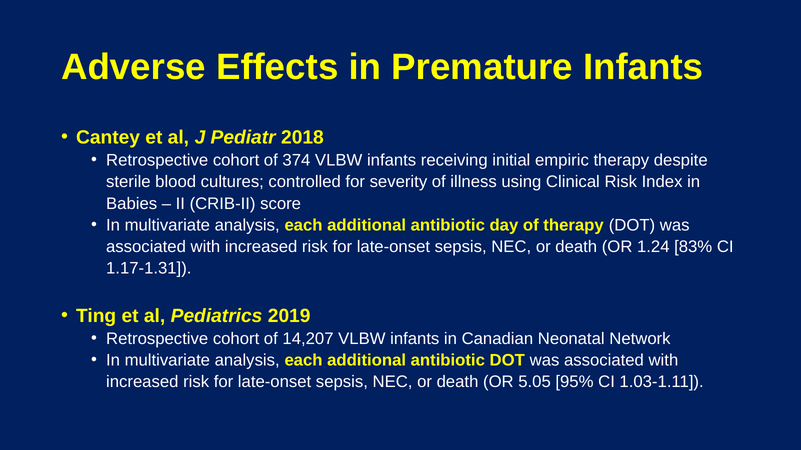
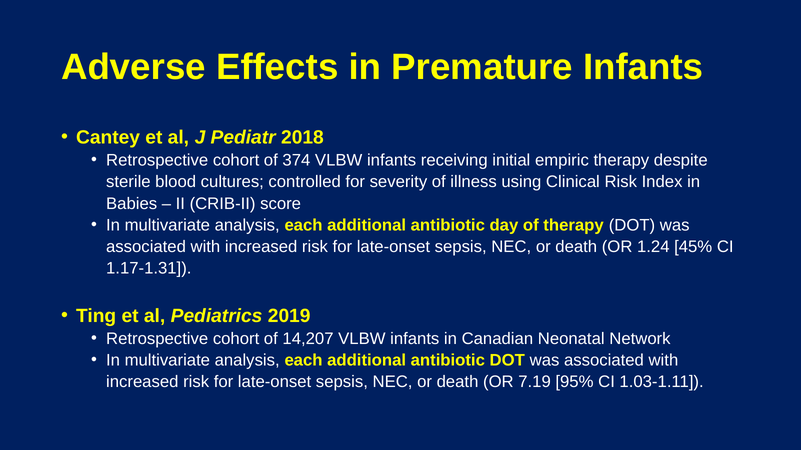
83%: 83% -> 45%
5.05: 5.05 -> 7.19
